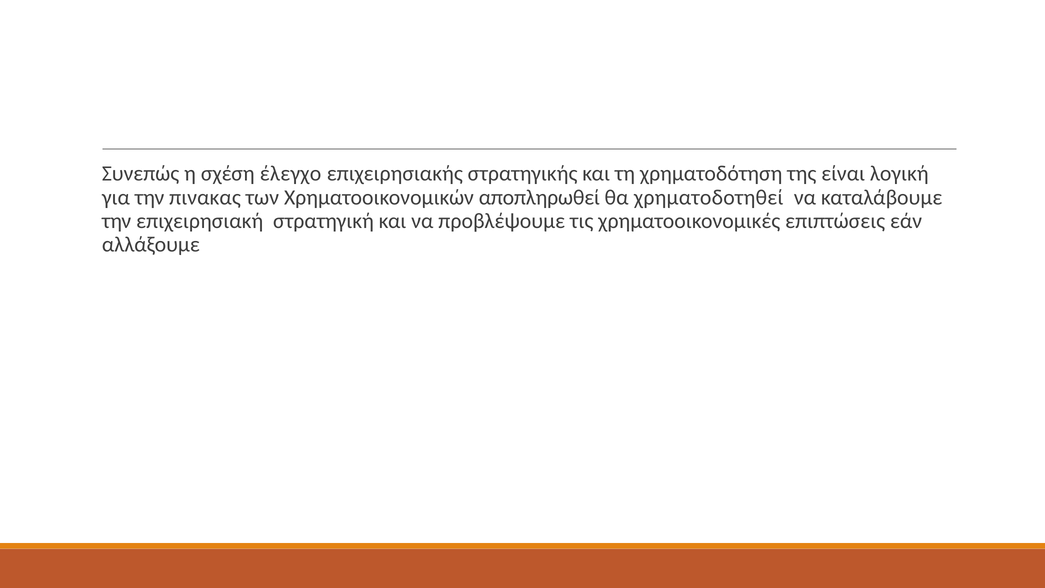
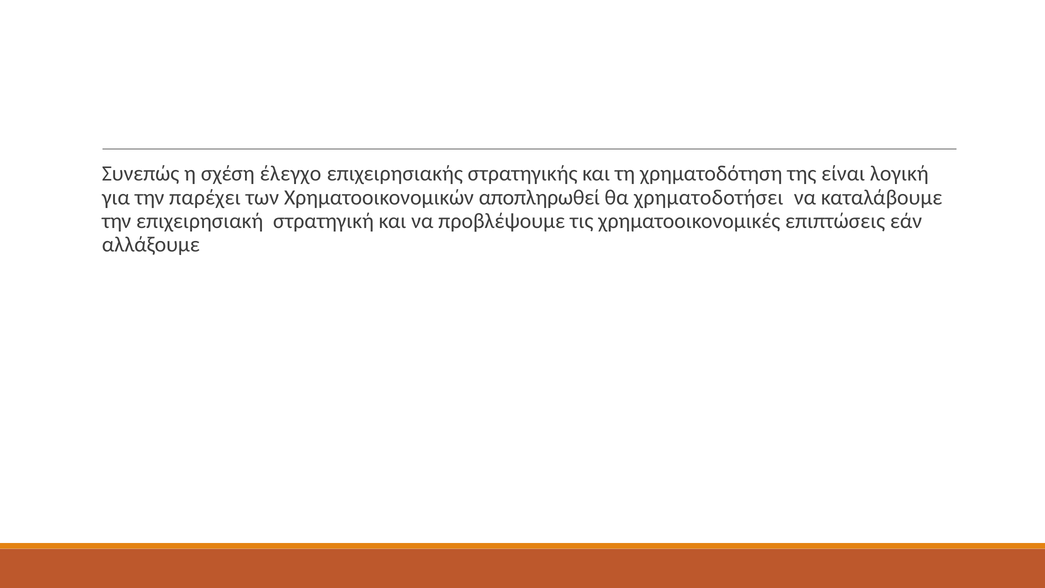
πινακας: πινακας -> παρέχει
χρηματοδοτηθεί: χρηματοδοτηθεί -> χρηματοδοτήσει
